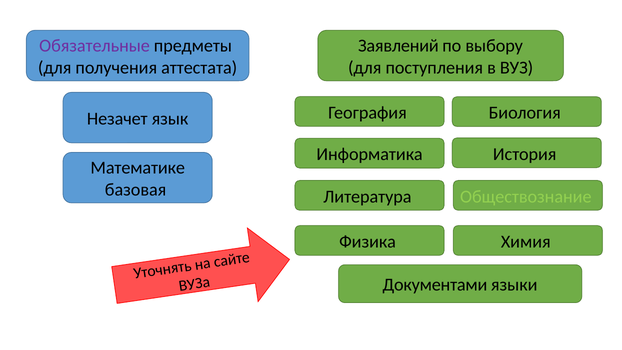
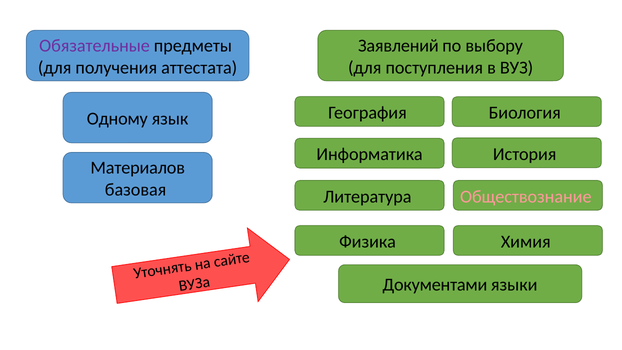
Незачет: Незачет -> Одному
Математике: Математике -> Материалов
Обществознание colour: light green -> pink
